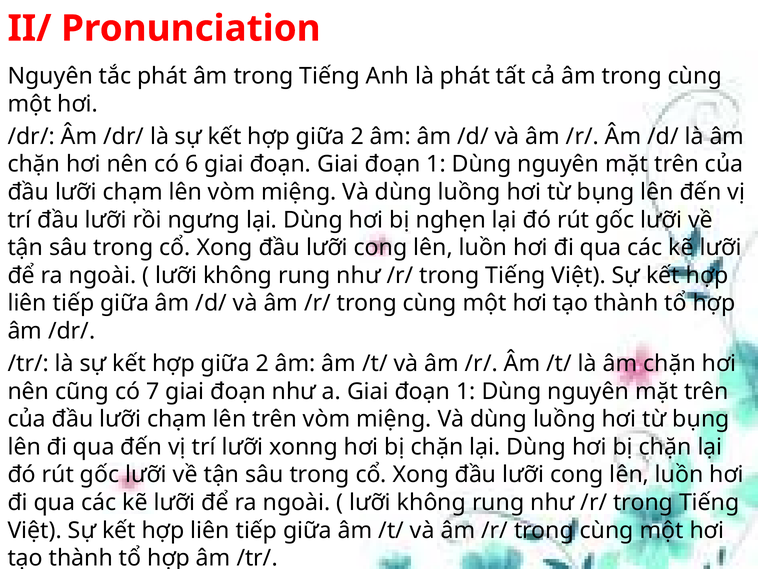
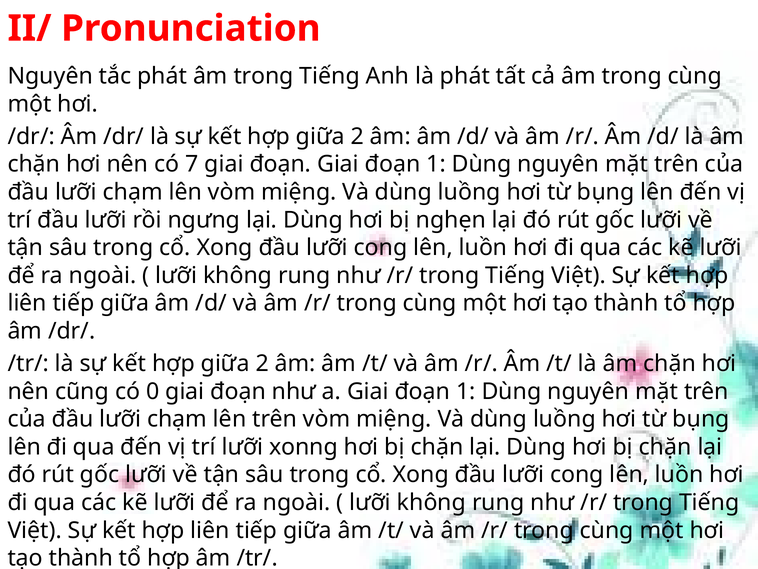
6: 6 -> 7
7: 7 -> 0
